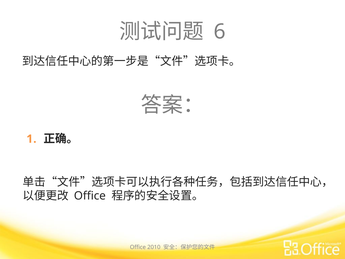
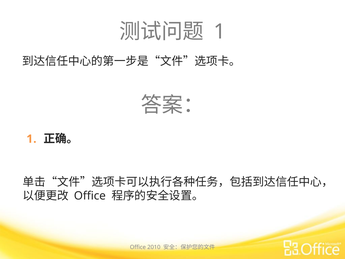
6 at (220, 32): 6 -> 1
